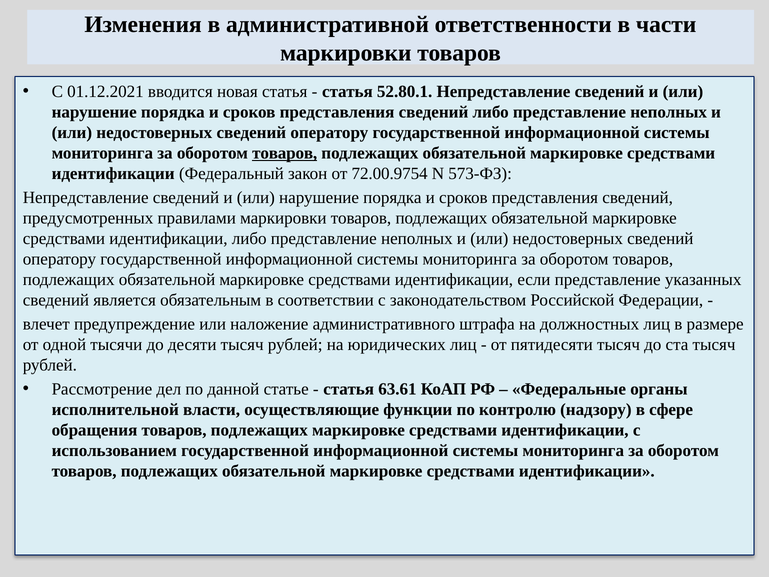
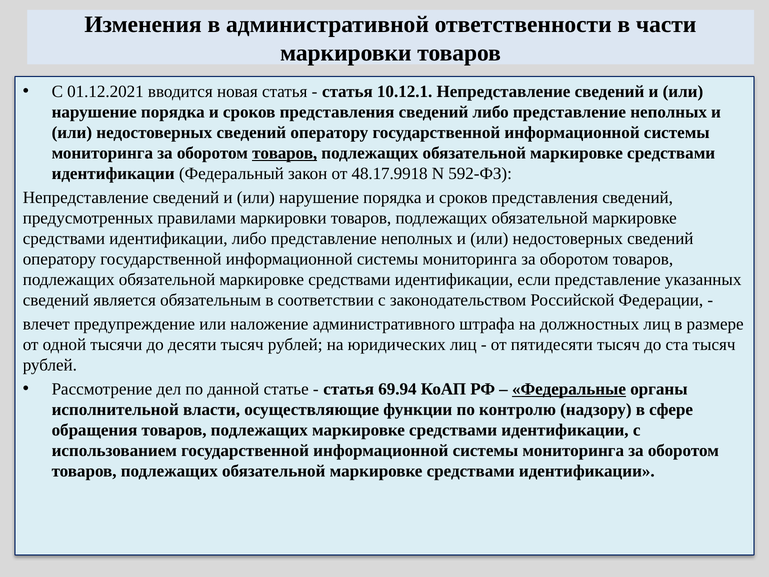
52.80.1: 52.80.1 -> 10.12.1
72.00.9754: 72.00.9754 -> 48.17.9918
573-ФЗ: 573-ФЗ -> 592-ФЗ
63.61: 63.61 -> 69.94
Федеральные underline: none -> present
